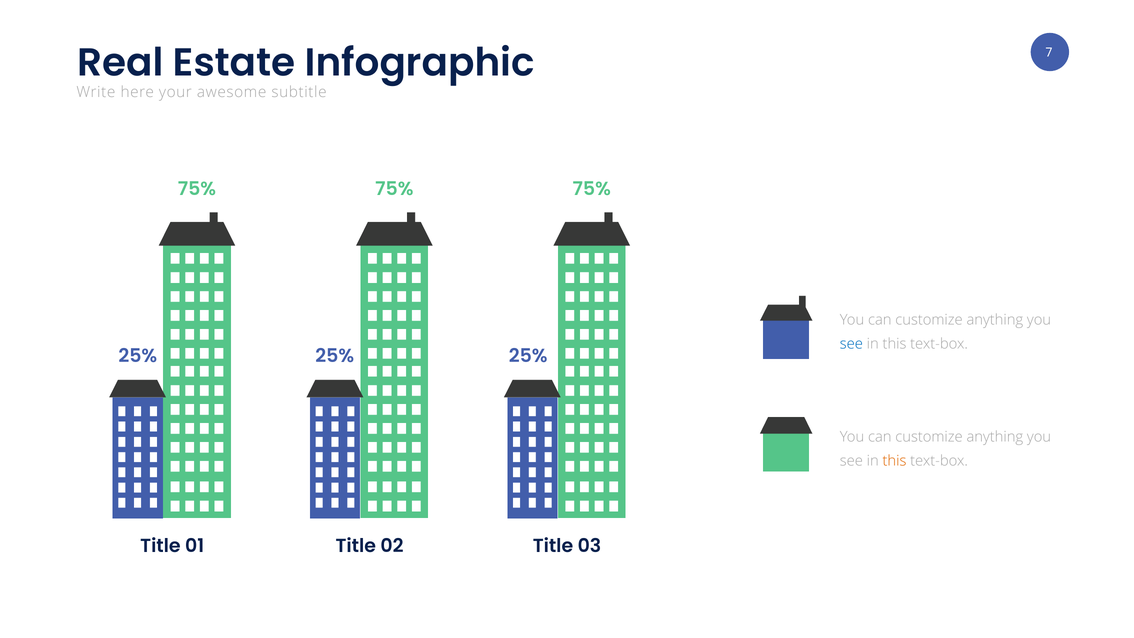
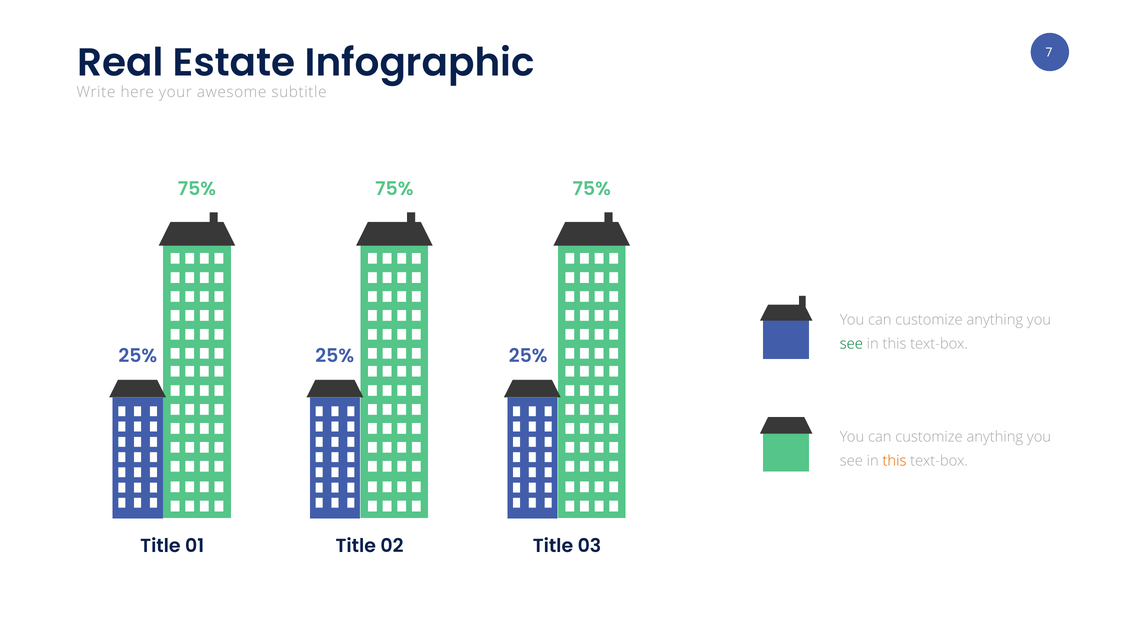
see at (851, 344) colour: blue -> green
